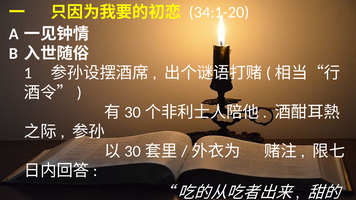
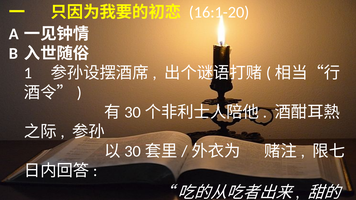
34:1-20: 34:1-20 -> 16:1-20
